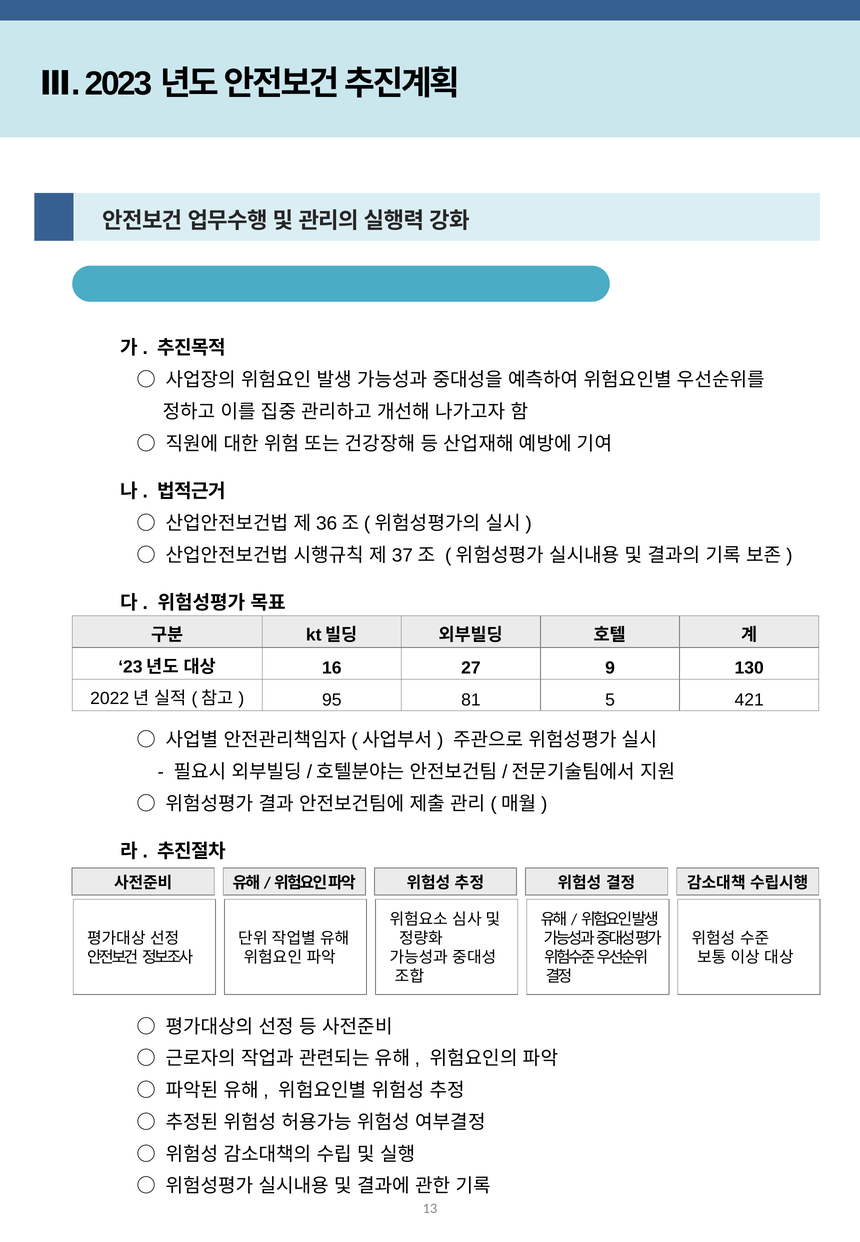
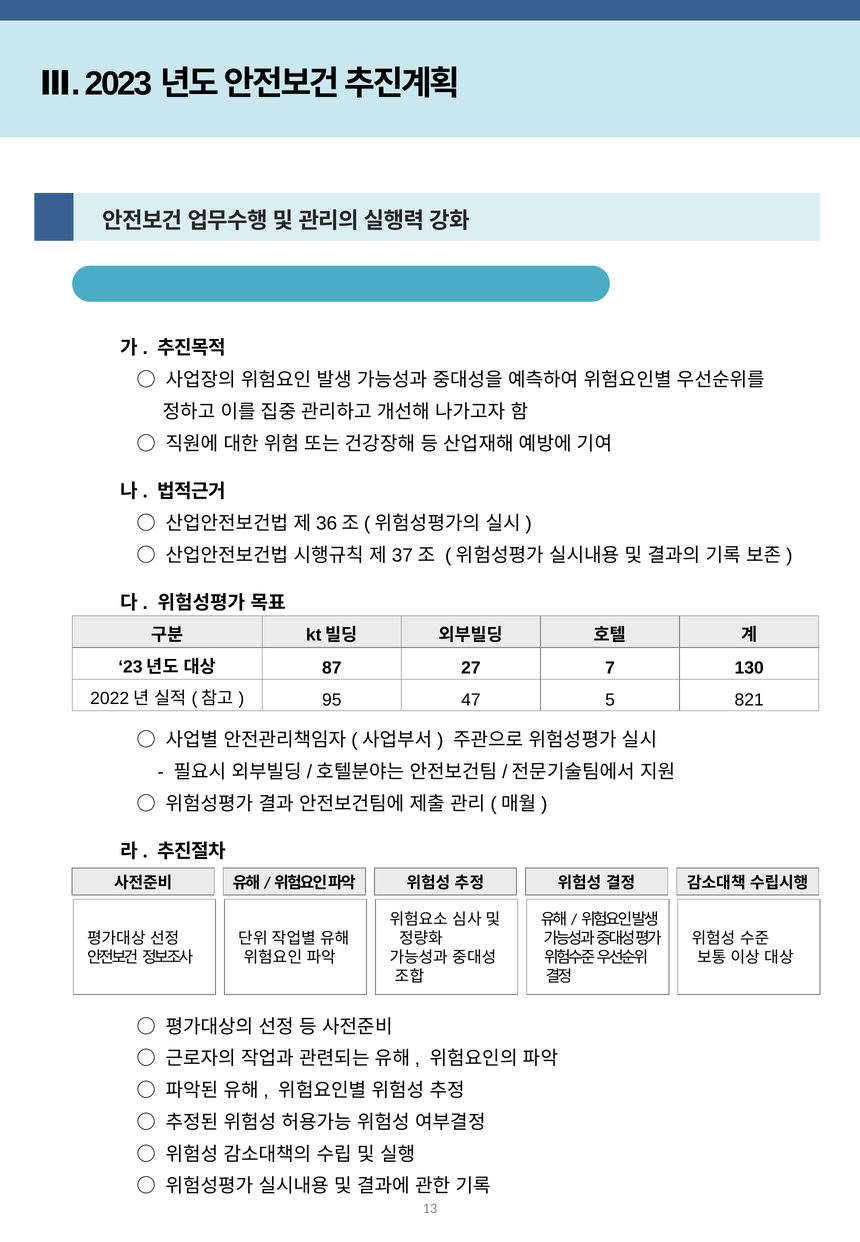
16: 16 -> 87
9: 9 -> 7
81: 81 -> 47
421: 421 -> 821
